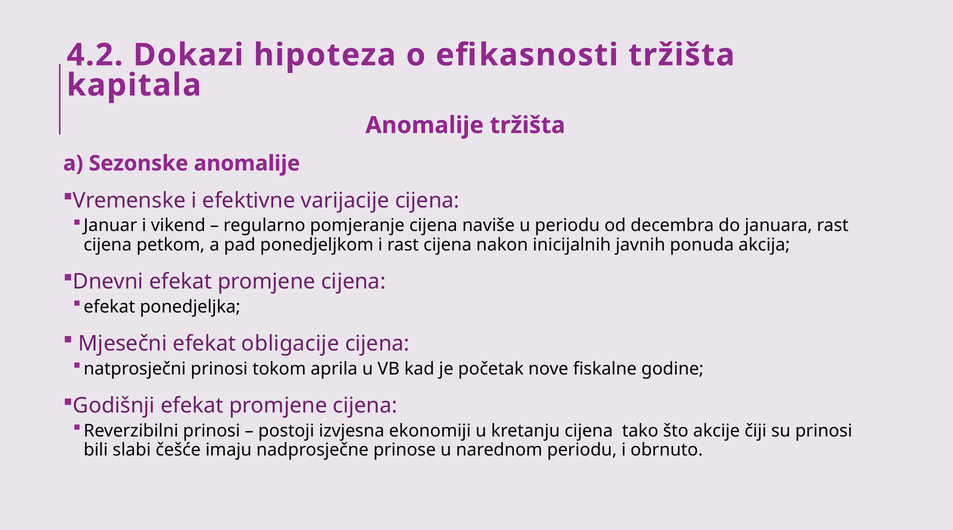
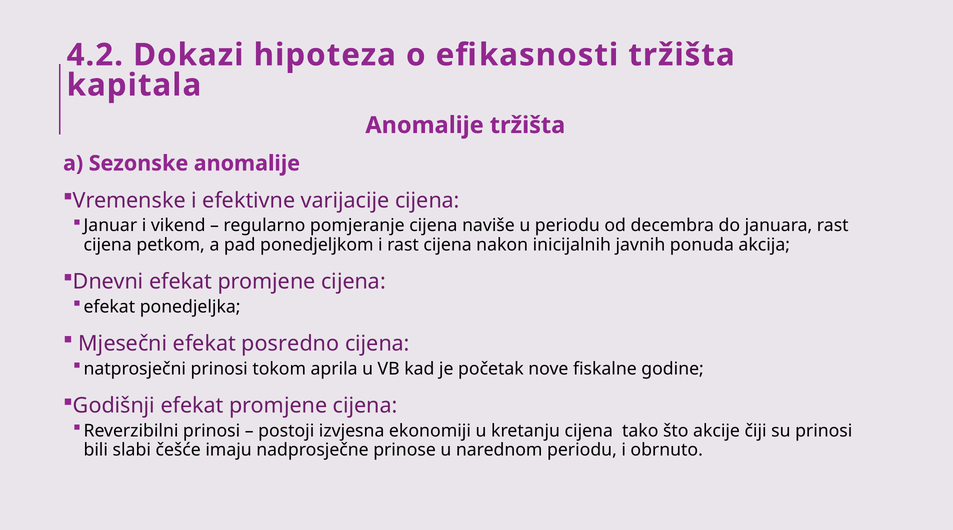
obligacije: obligacije -> posredno
